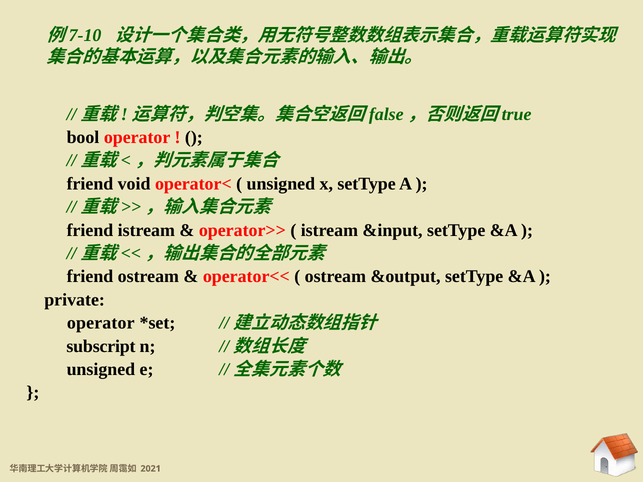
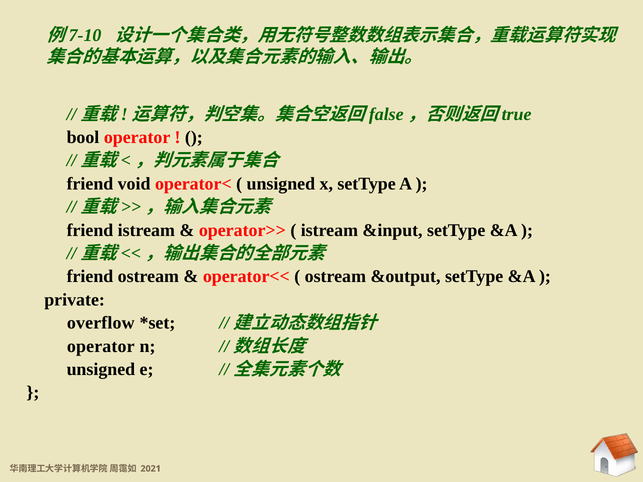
operator at (101, 323): operator -> overflow
subscript at (101, 346): subscript -> operator
